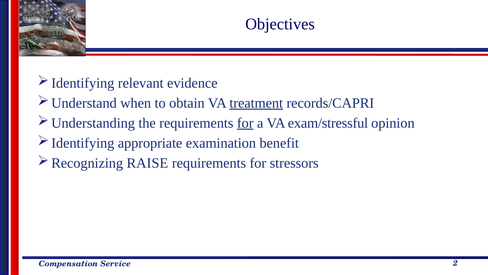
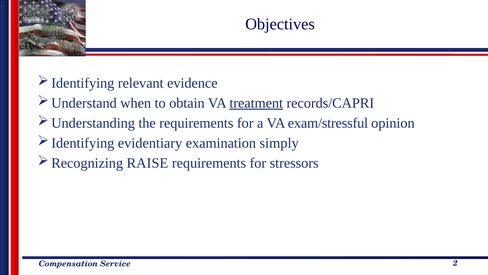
for at (245, 123) underline: present -> none
appropriate: appropriate -> evidentiary
benefit: benefit -> simply
